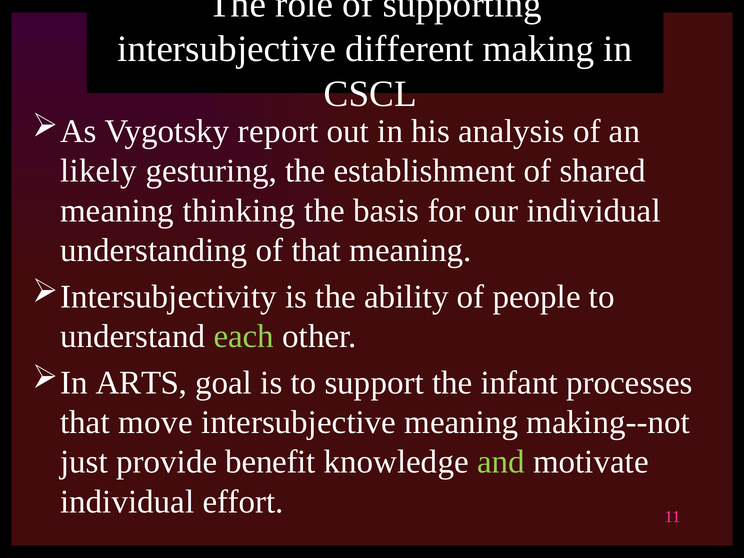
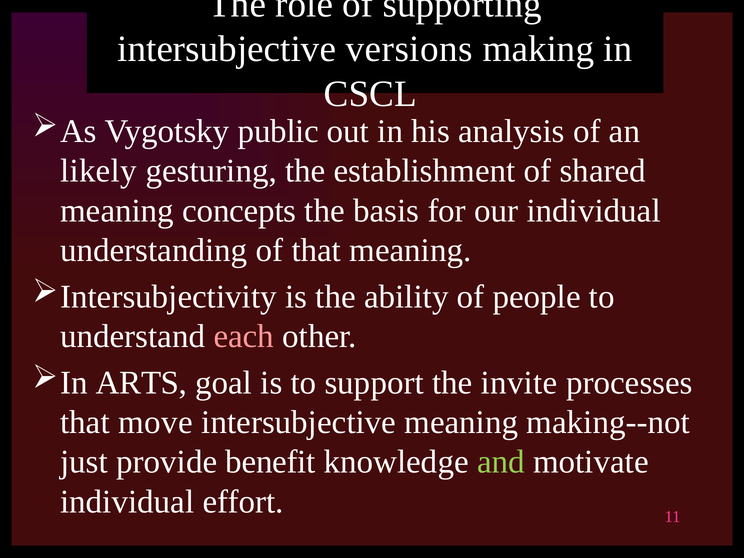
different: different -> versions
report: report -> public
thinking: thinking -> concepts
each colour: light green -> pink
infant: infant -> invite
